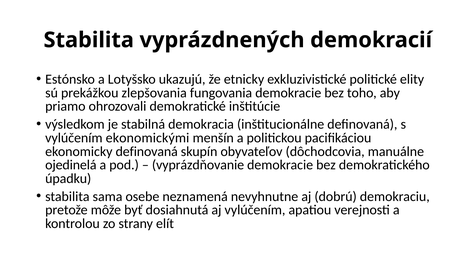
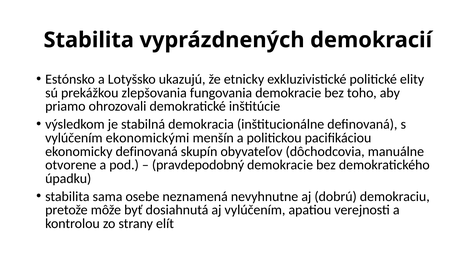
ojedinelá: ojedinelá -> otvorene
vyprázdňovanie: vyprázdňovanie -> pravdepodobný
